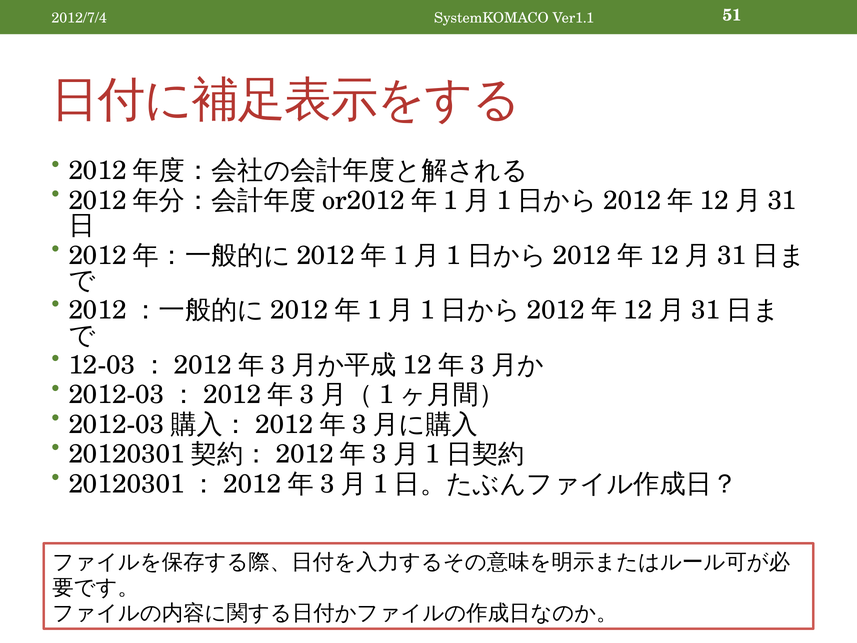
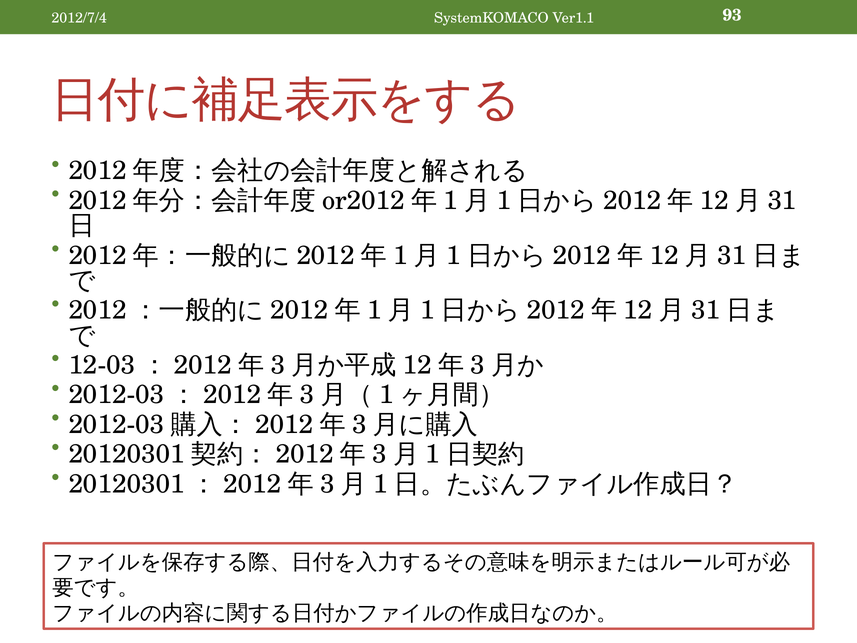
51: 51 -> 93
